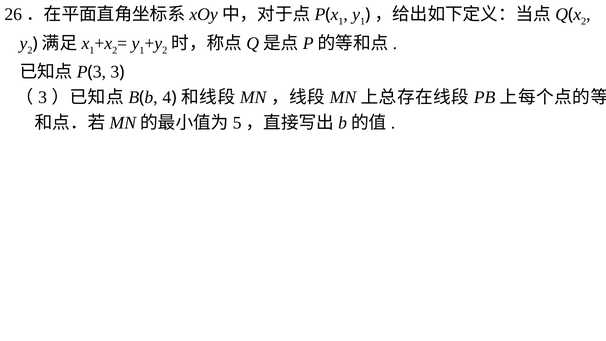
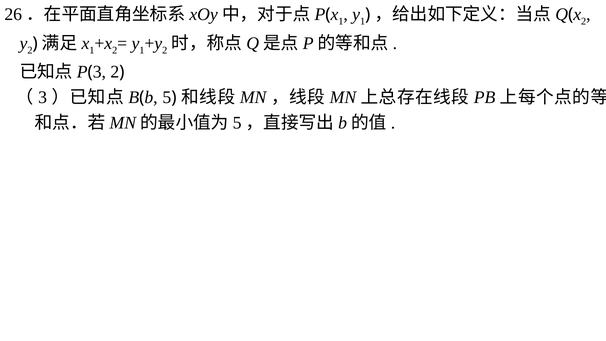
3 at (115, 72): 3 -> 2
4 at (167, 97): 4 -> 5
